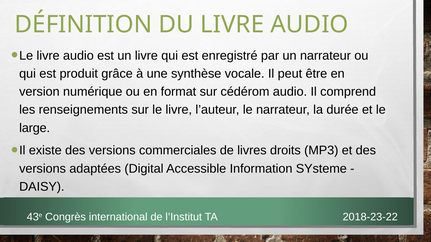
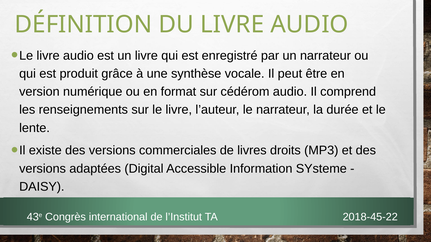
large: large -> lente
2018-23-22: 2018-23-22 -> 2018-45-22
